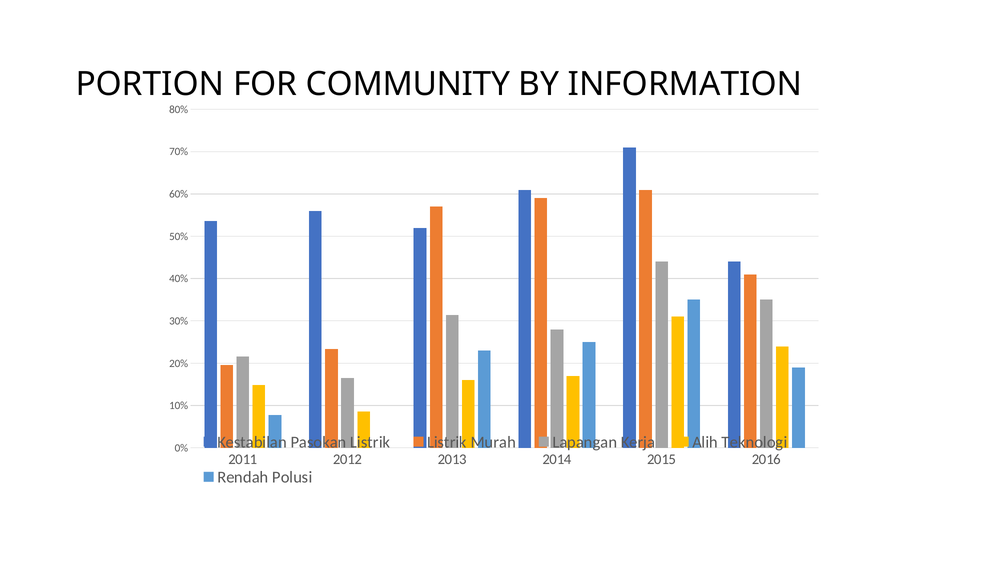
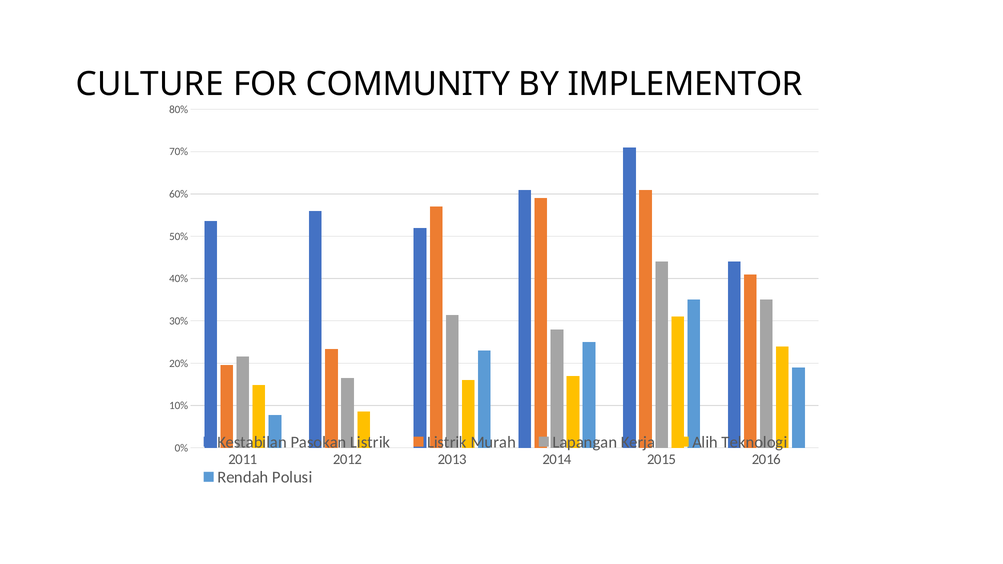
PORTION: PORTION -> CULTURE
INFORMATION: INFORMATION -> IMPLEMENTOR
